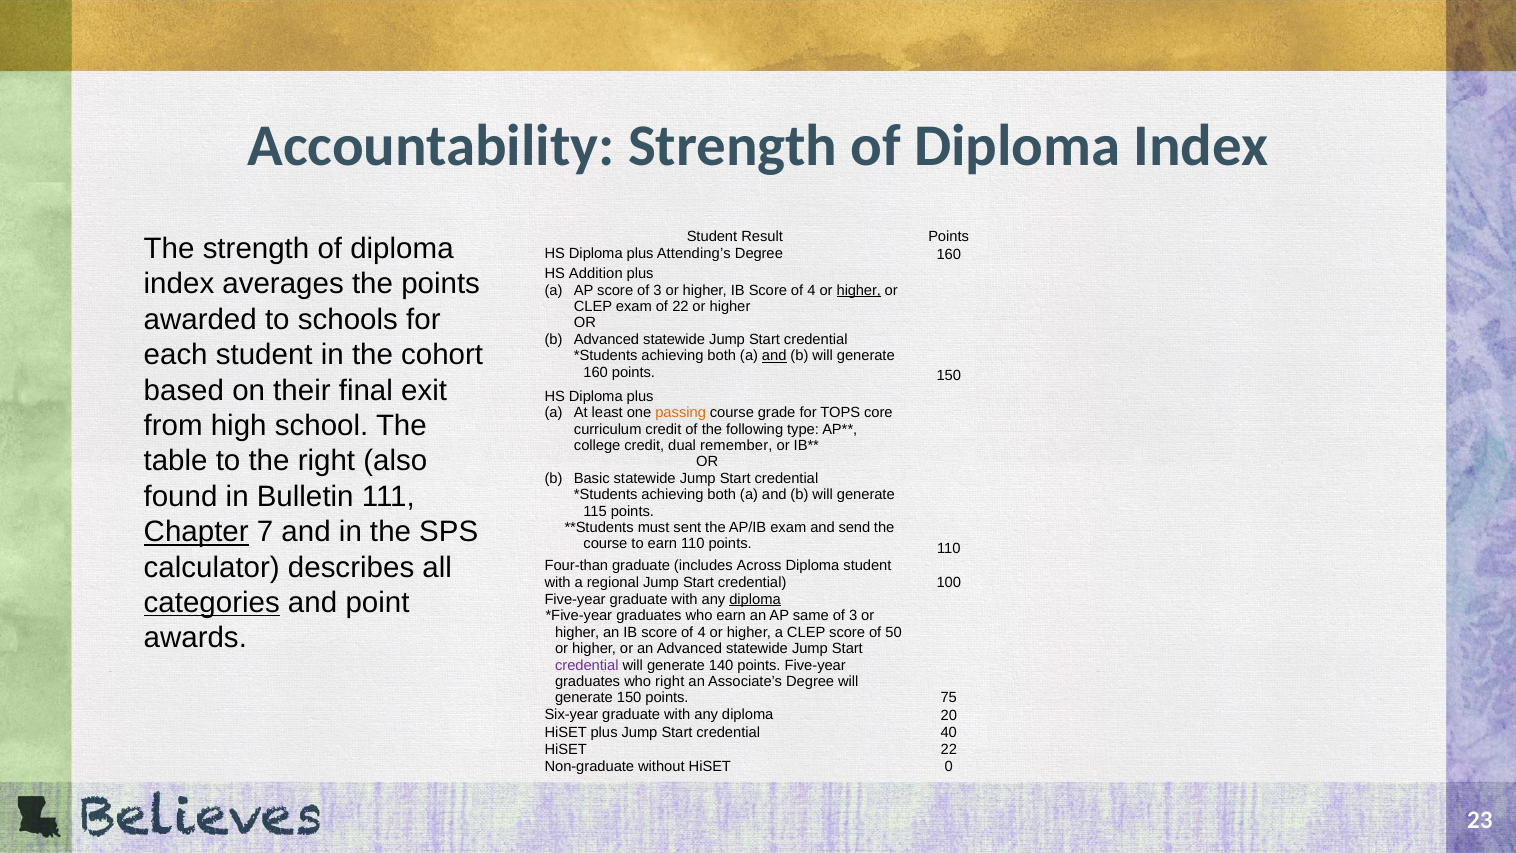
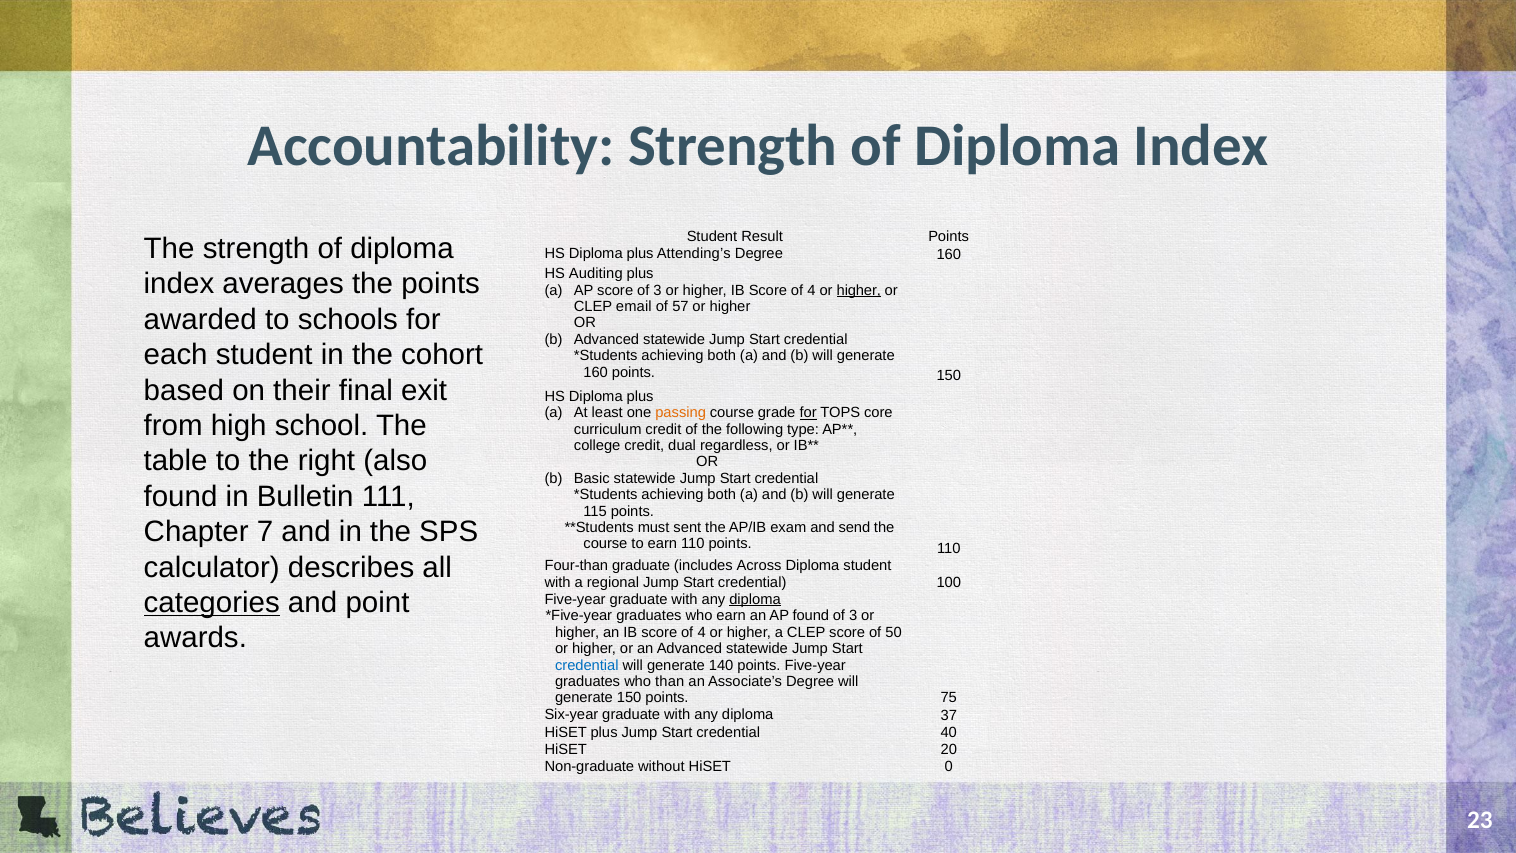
Addition: Addition -> Auditing
CLEP exam: exam -> email
of 22: 22 -> 57
and at (774, 356) underline: present -> none
for at (808, 413) underline: none -> present
remember: remember -> regardless
Chapter underline: present -> none
AP same: same -> found
credential at (587, 665) colour: purple -> blue
who right: right -> than
20: 20 -> 37
HiSET 22: 22 -> 20
